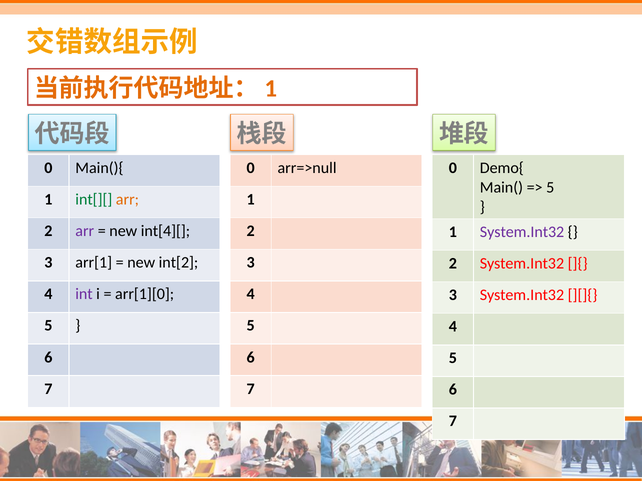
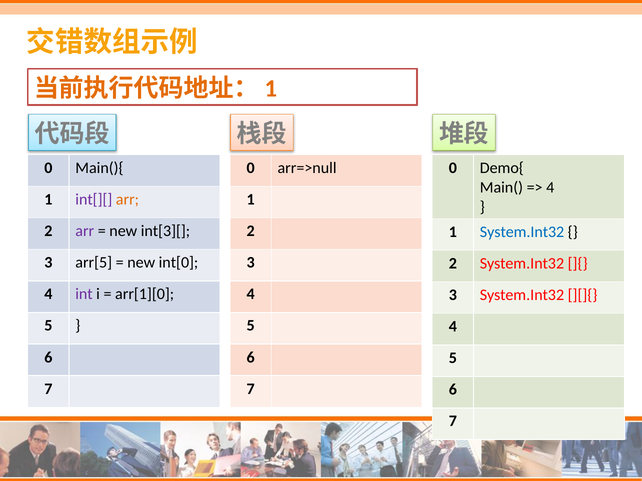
5 at (550, 188): 5 -> 4
int[][ colour: green -> purple
int[4][: int[4][ -> int[3][
System.Int32 at (522, 232) colour: purple -> blue
arr[1: arr[1 -> arr[5
int[2: int[2 -> int[0
